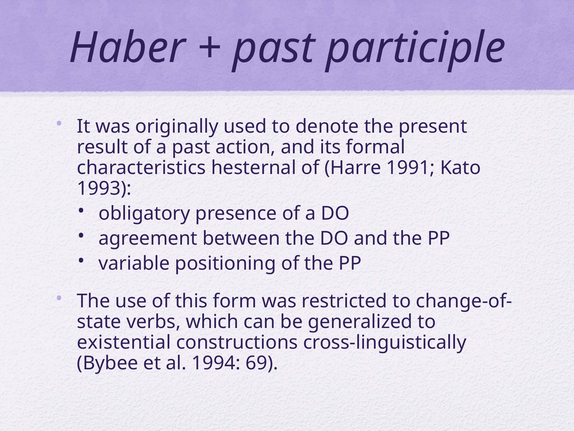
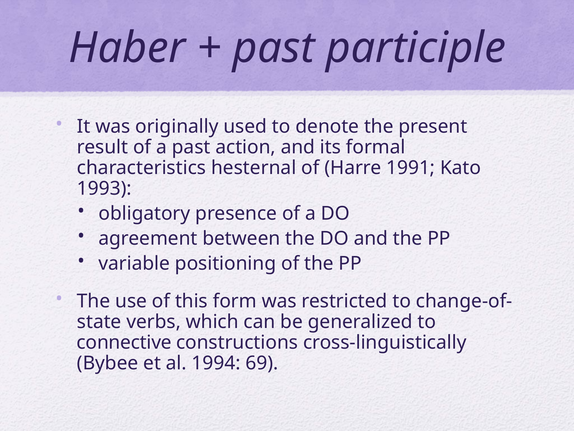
existential: existential -> connective
